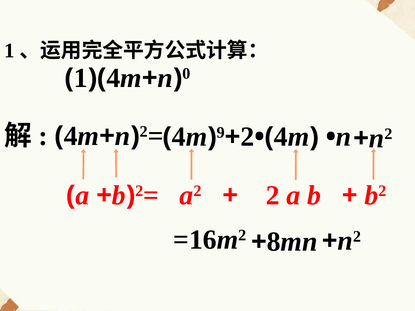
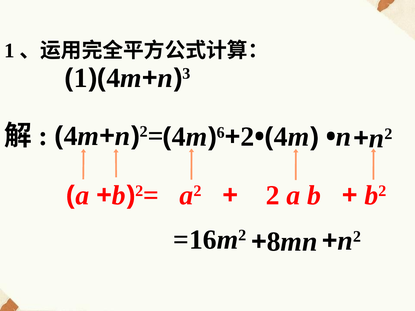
0: 0 -> 3
9: 9 -> 6
